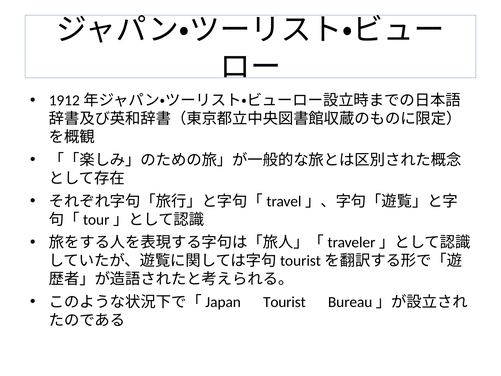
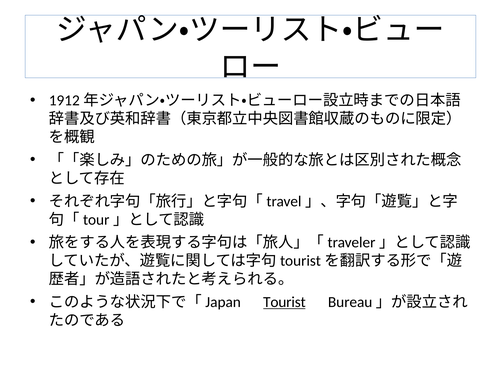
Tourist underline: none -> present
